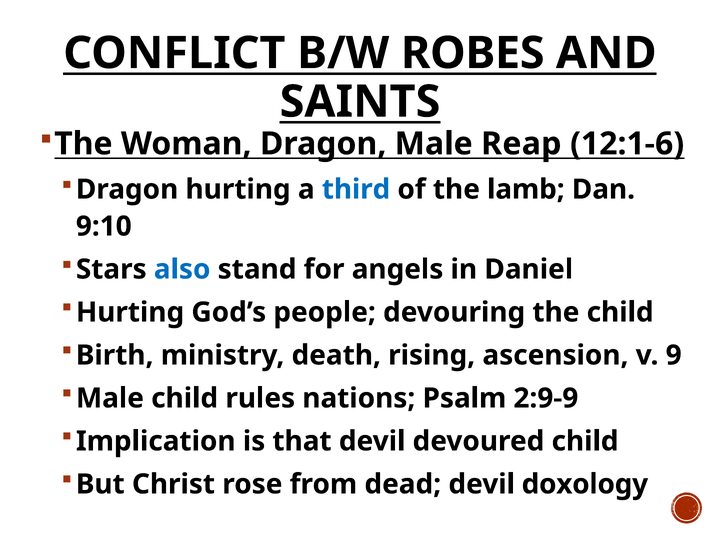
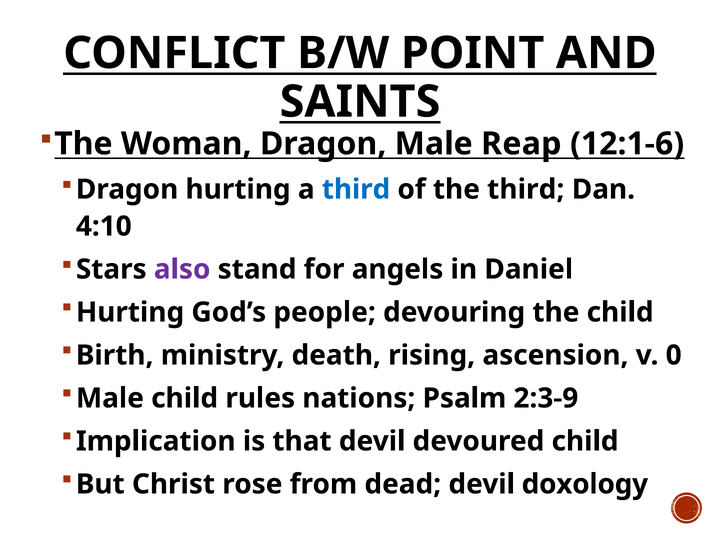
ROBES: ROBES -> POINT
the lamb: lamb -> third
9:10: 9:10 -> 4:10
also colour: blue -> purple
9: 9 -> 0
2:9-9: 2:9-9 -> 2:3-9
